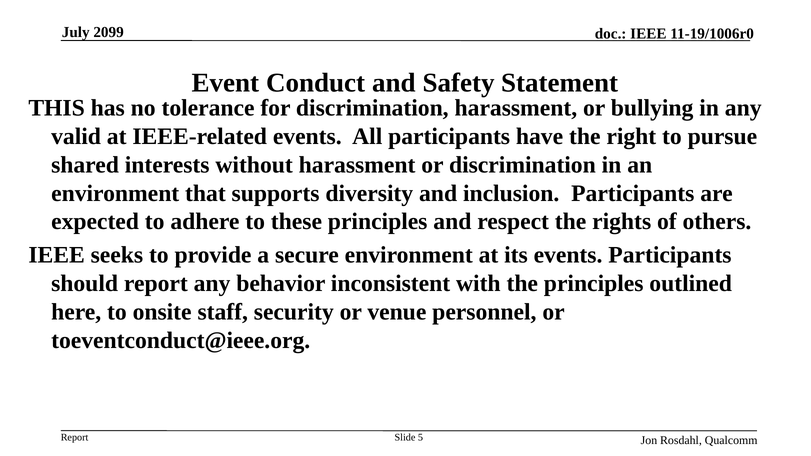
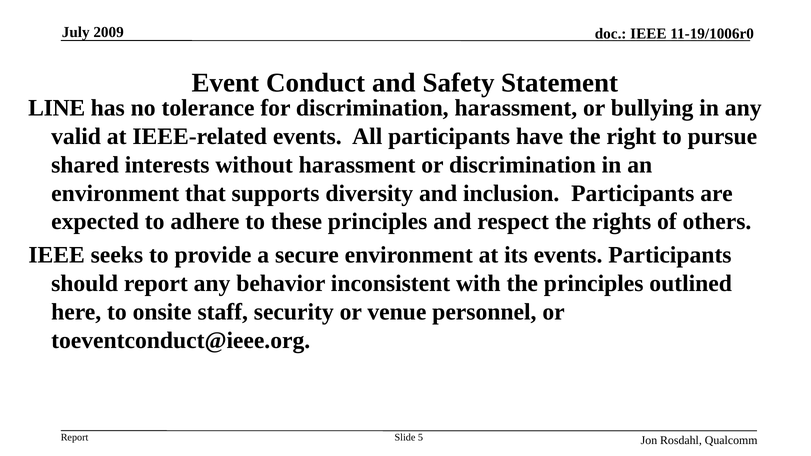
2099: 2099 -> 2009
THIS: THIS -> LINE
